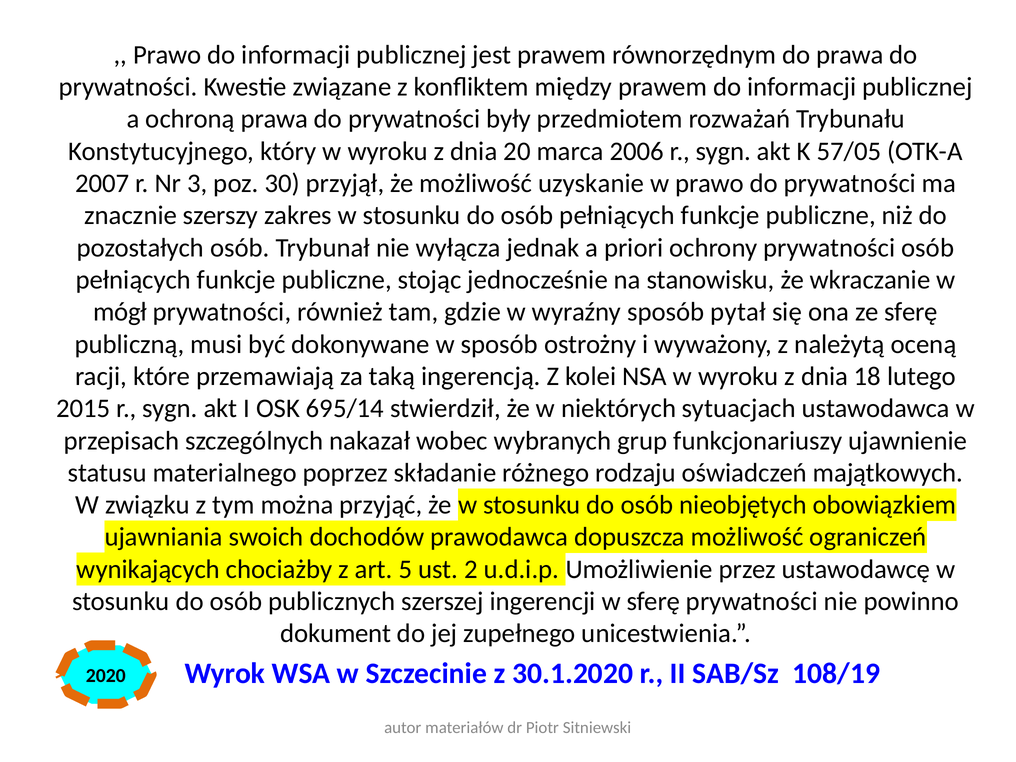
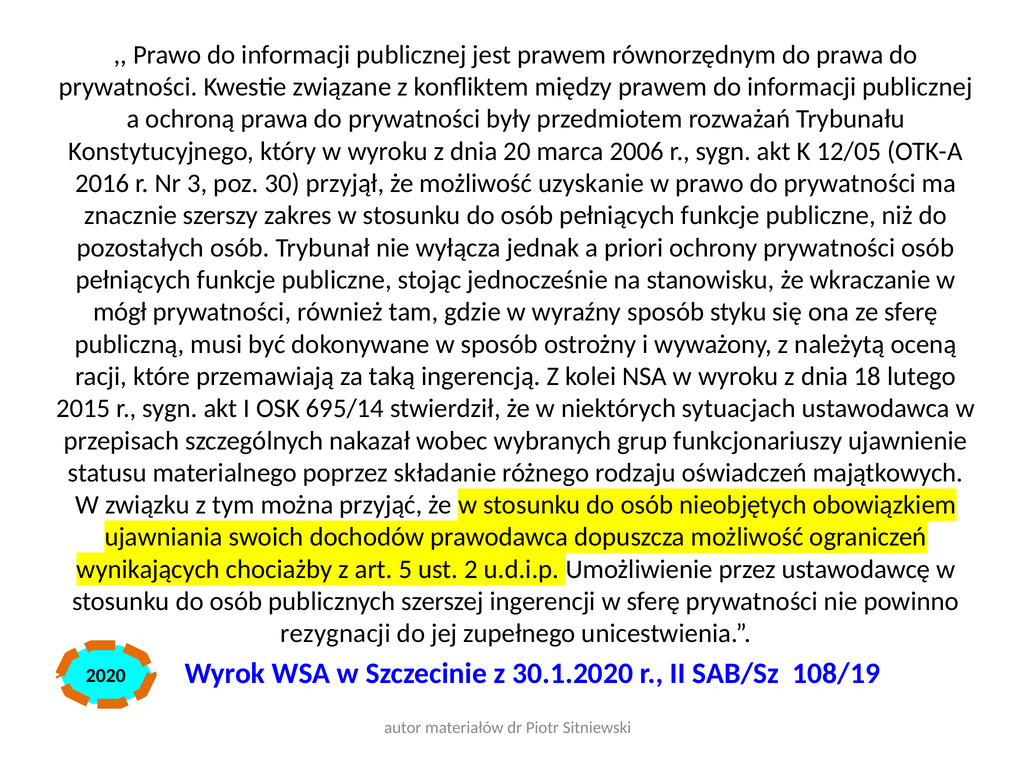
57/05: 57/05 -> 12/05
2007: 2007 -> 2016
pytał: pytał -> styku
dokument: dokument -> rezygnacji
